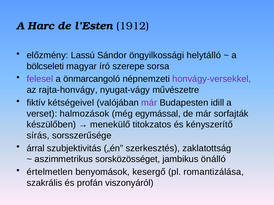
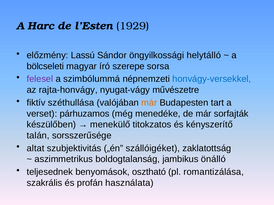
1912: 1912 -> 1929
önmarcangoló: önmarcangoló -> szimbólummá
honvágy-versekkel colour: purple -> blue
kétségeivel: kétségeivel -> széthullása
már at (149, 103) colour: purple -> orange
idill: idill -> tart
halmozások: halmozások -> párhuzamos
egymással: egymással -> menedéke
sírás: sírás -> talán
árral: árral -> altat
szerkesztés: szerkesztés -> szállóigéket
sorsközösséget: sorsközösséget -> boldogtalanság
értelmetlen: értelmetlen -> teljesednek
kesergő: kesergő -> osztható
viszonyáról: viszonyáról -> használata
